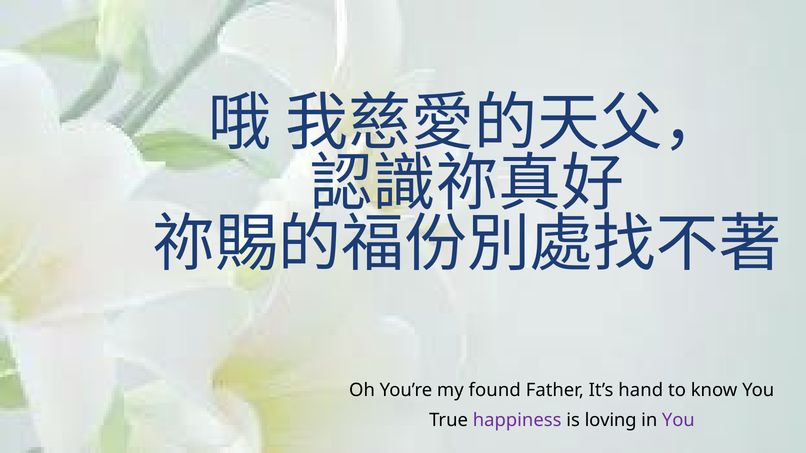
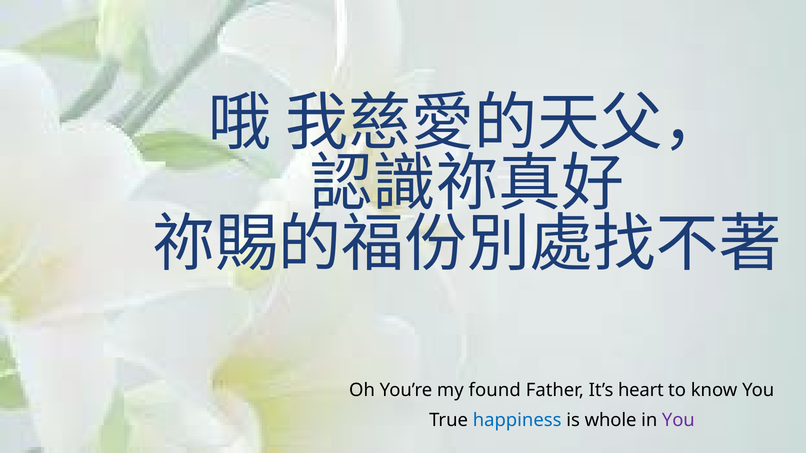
hand: hand -> heart
happiness colour: purple -> blue
loving: loving -> whole
